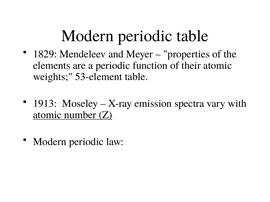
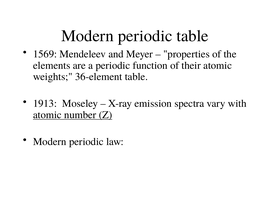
1829: 1829 -> 1569
53-element: 53-element -> 36-element
